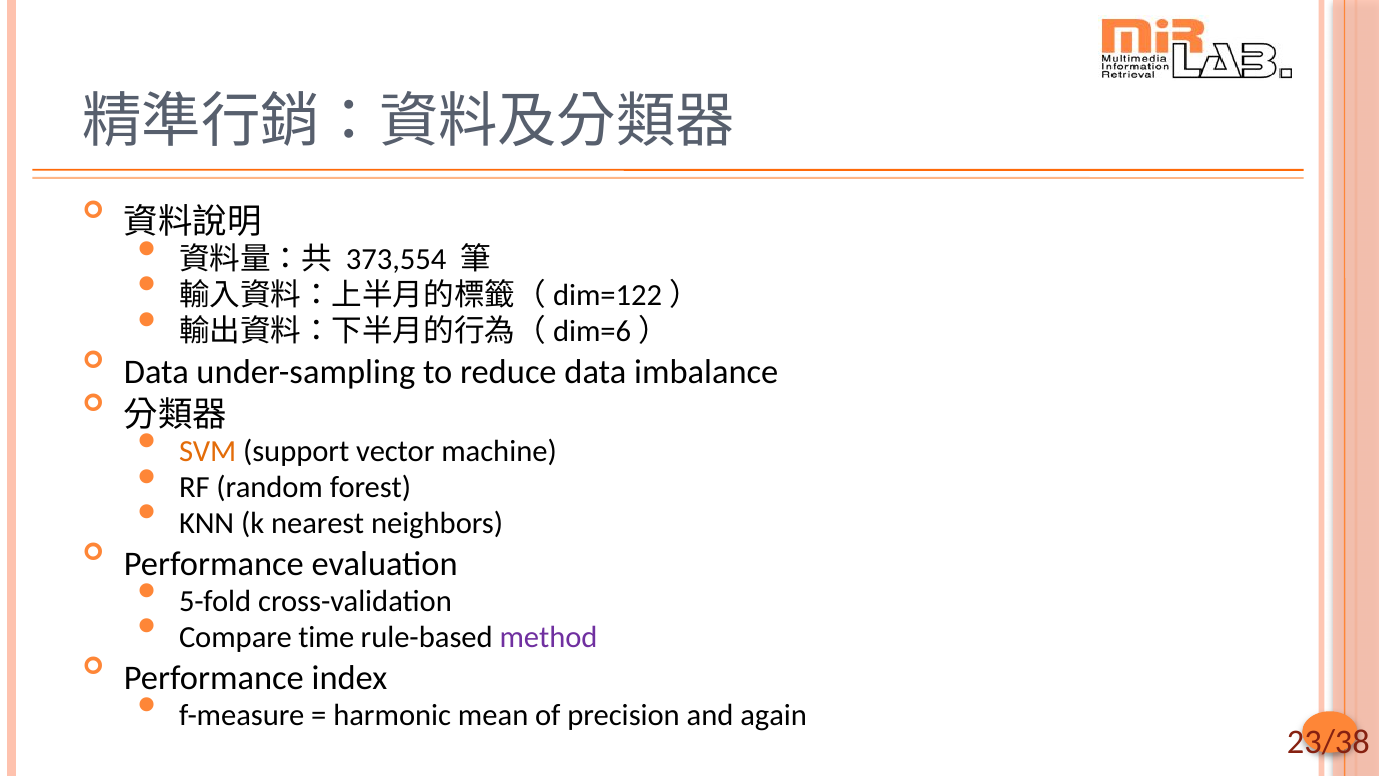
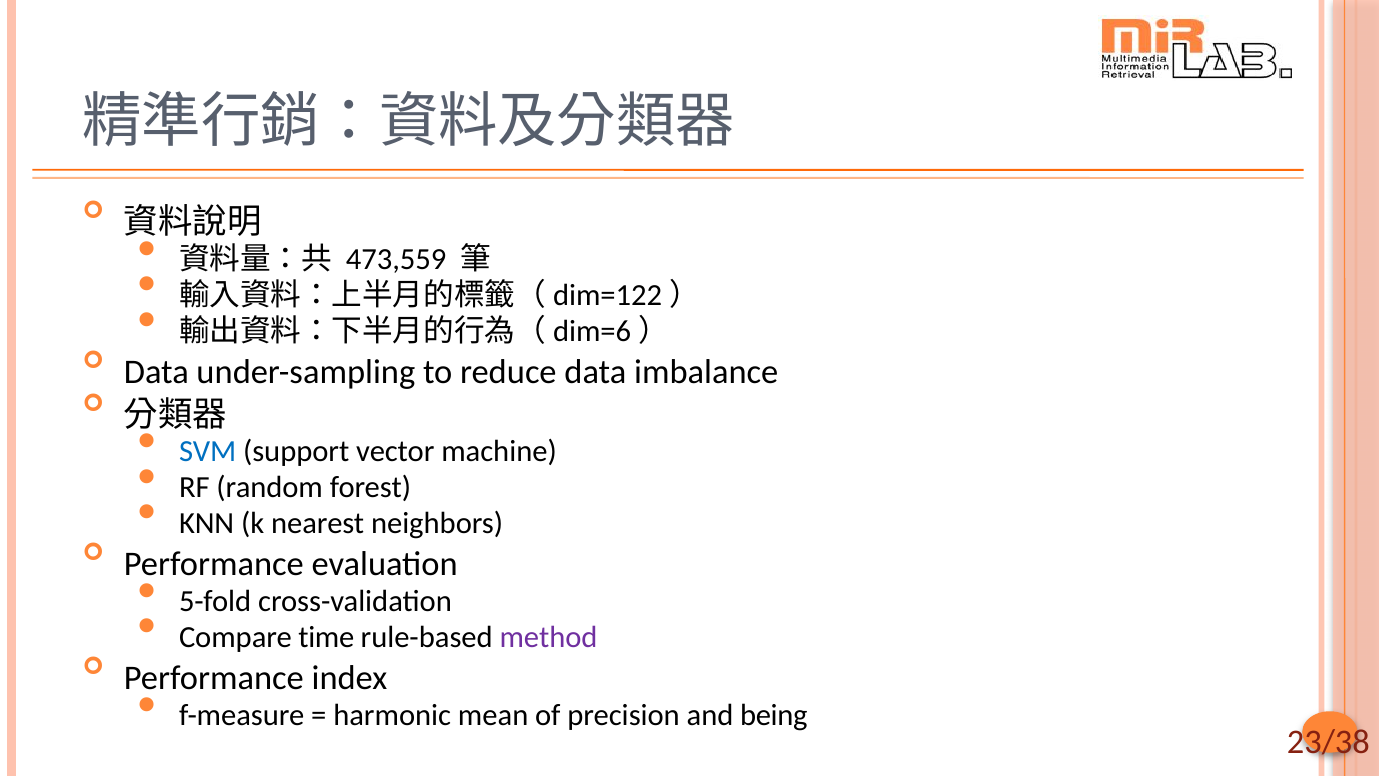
373,554: 373,554 -> 473,559
SVM colour: orange -> blue
again: again -> being
